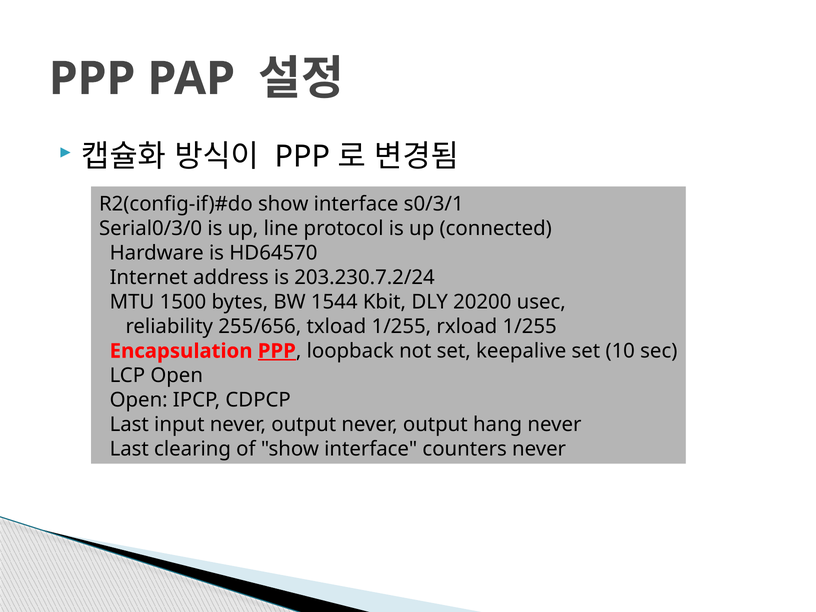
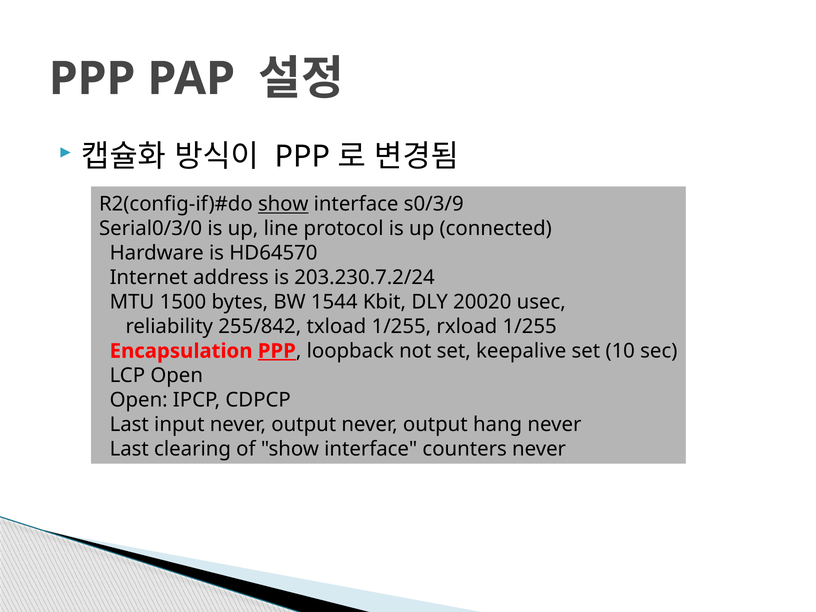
show at (283, 204) underline: none -> present
s0/3/1: s0/3/1 -> s0/3/9
20200: 20200 -> 20020
255/656: 255/656 -> 255/842
